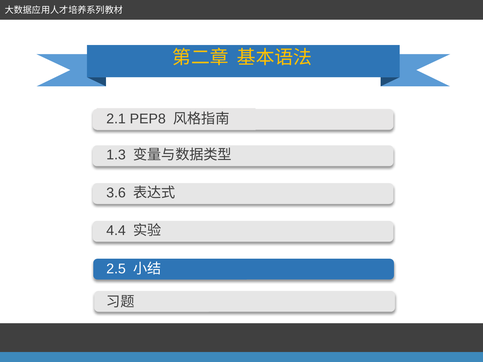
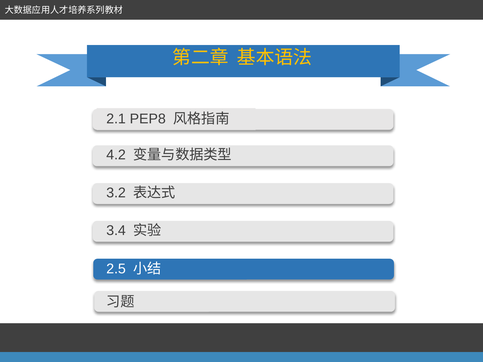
1.3: 1.3 -> 4.2
3.6: 3.6 -> 3.2
4.4: 4.4 -> 3.4
